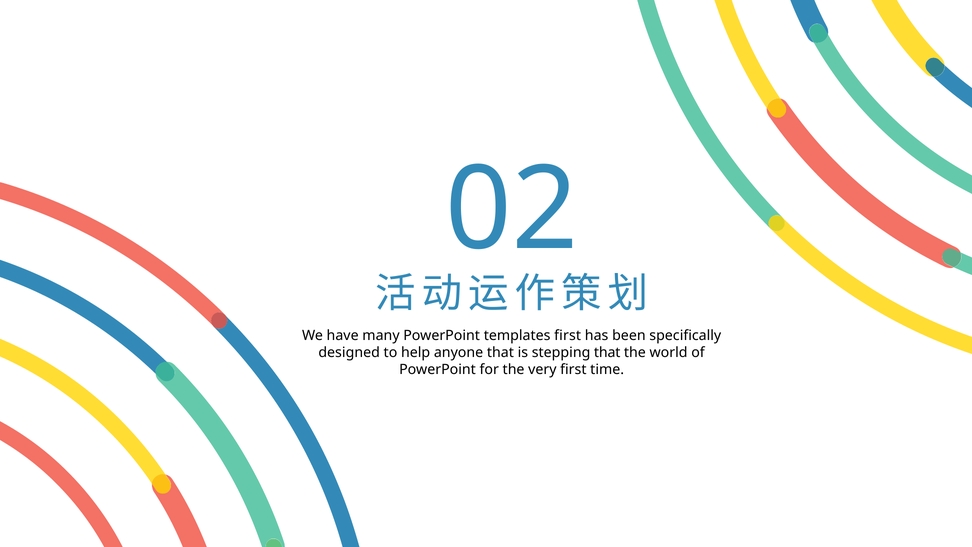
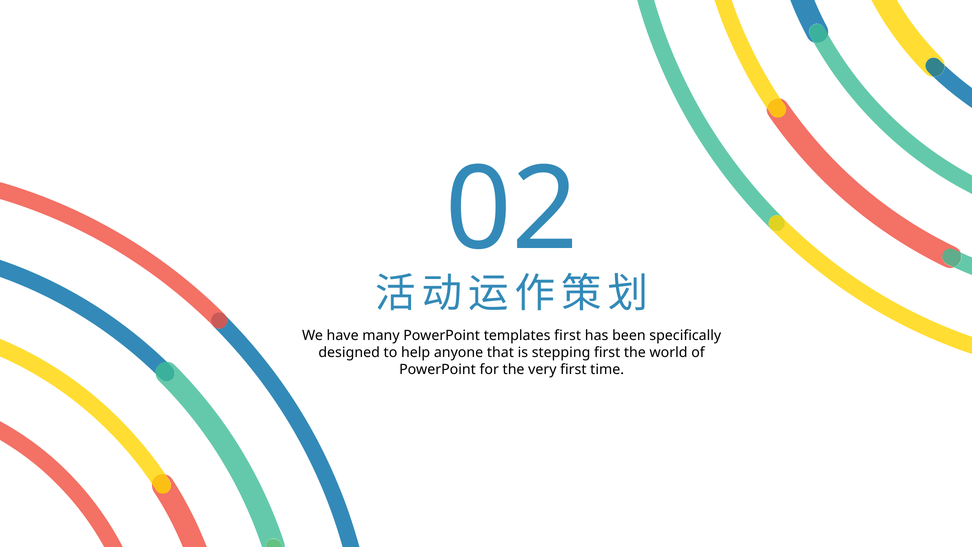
stepping that: that -> first
